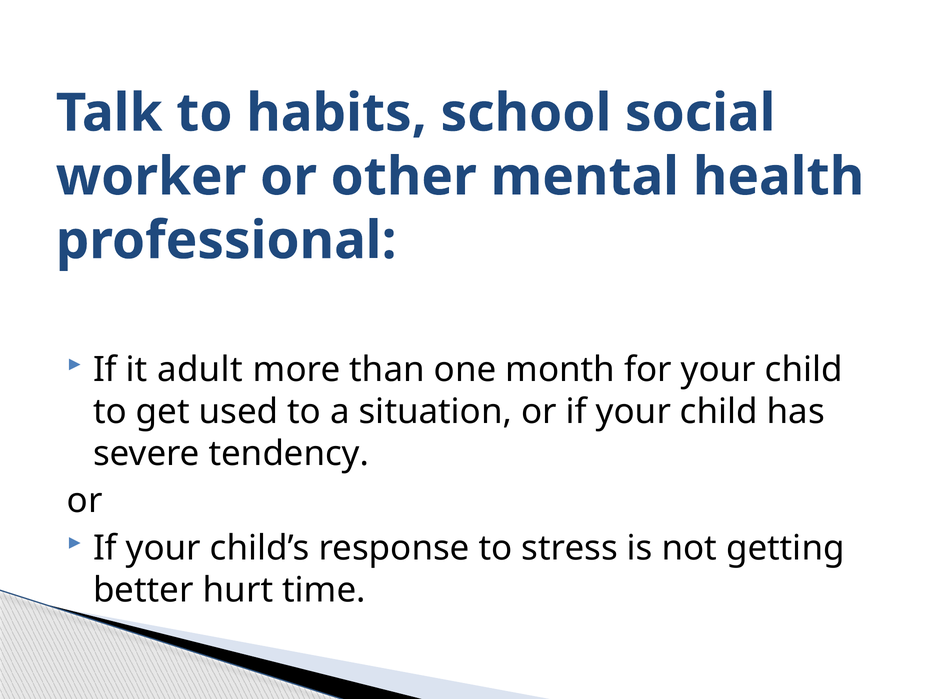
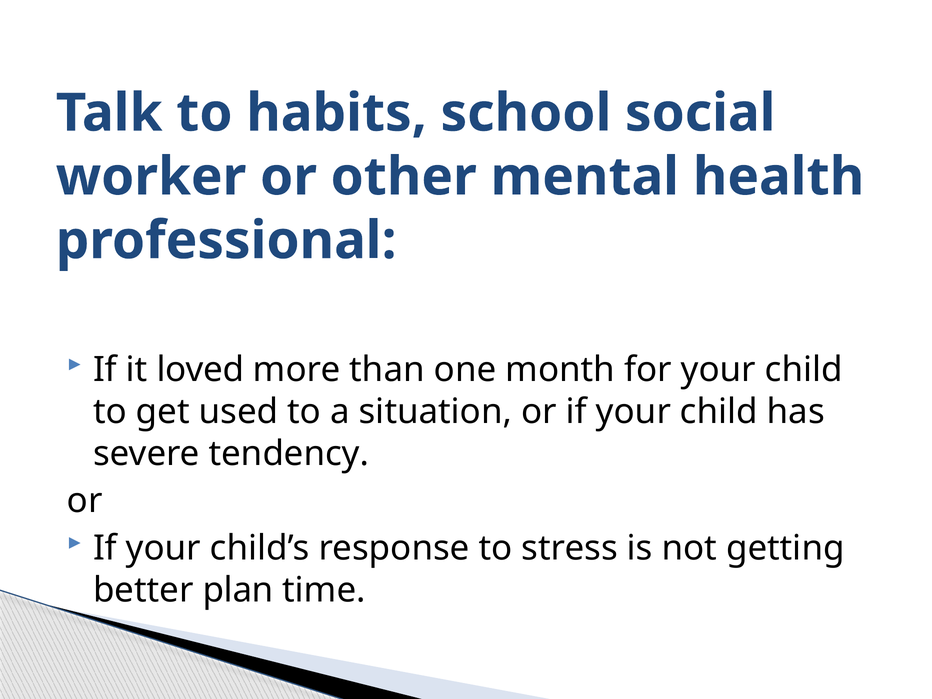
adult: adult -> loved
hurt: hurt -> plan
